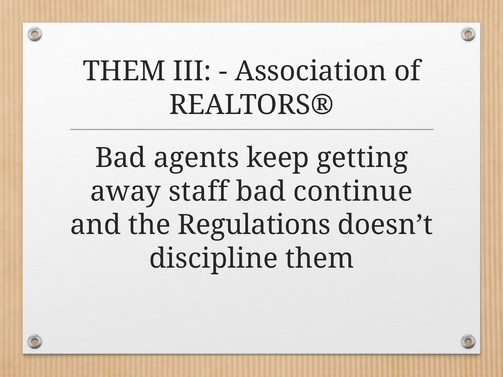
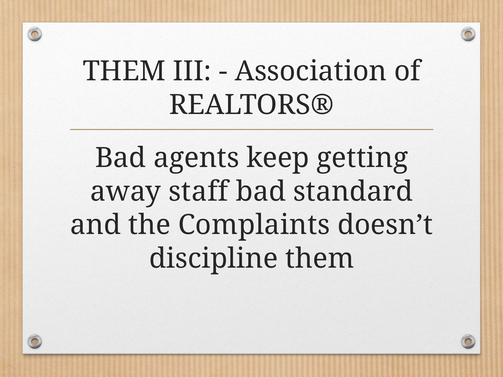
continue: continue -> standard
Regulations: Regulations -> Complaints
